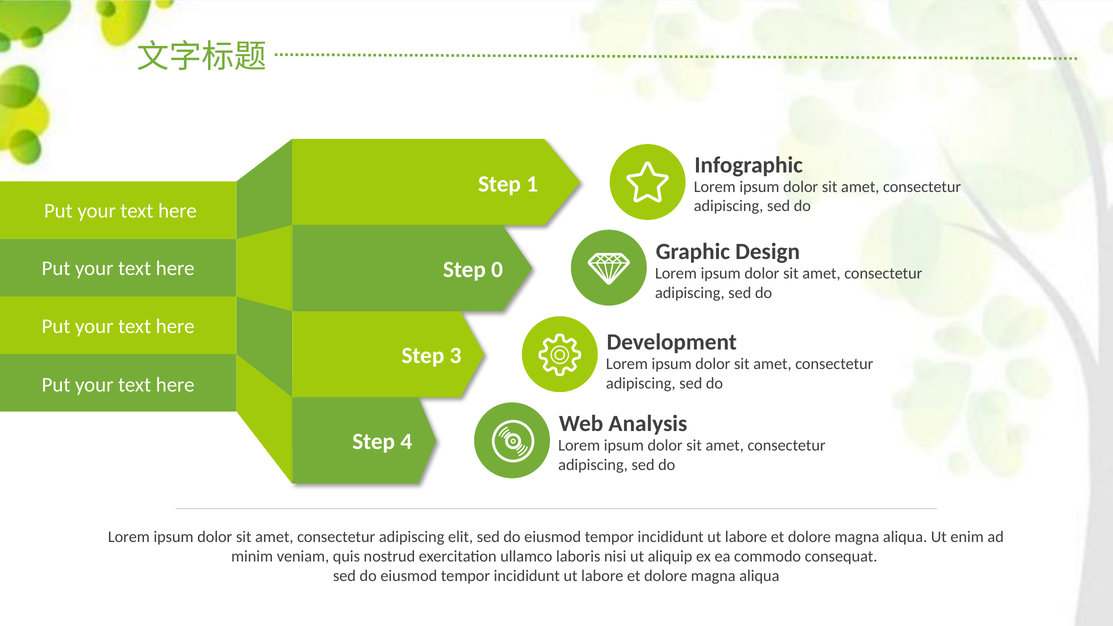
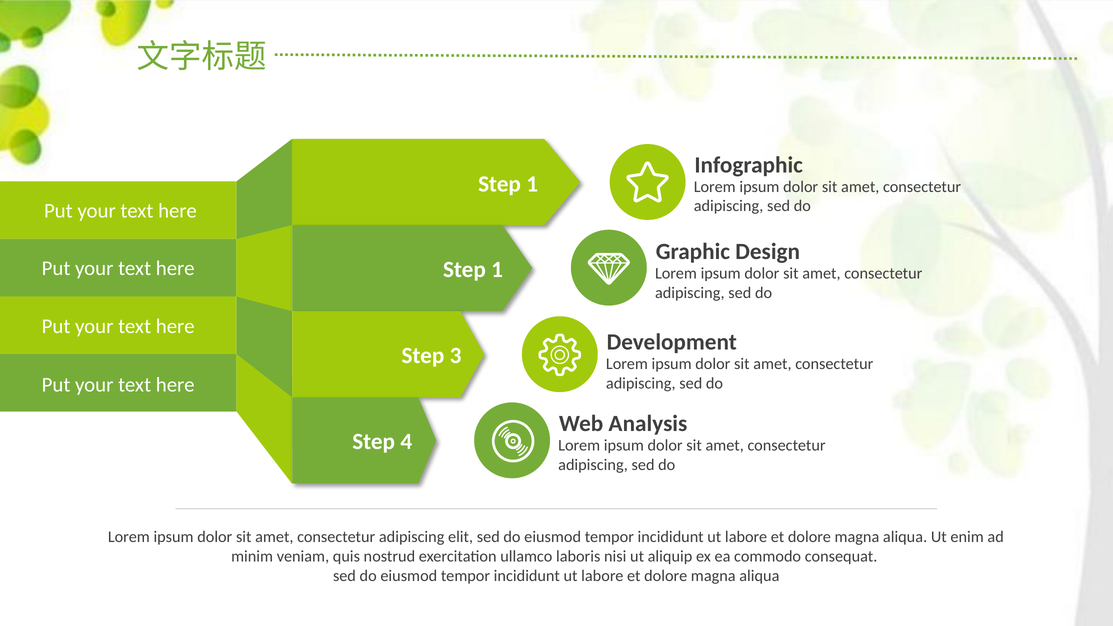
0 at (497, 269): 0 -> 1
